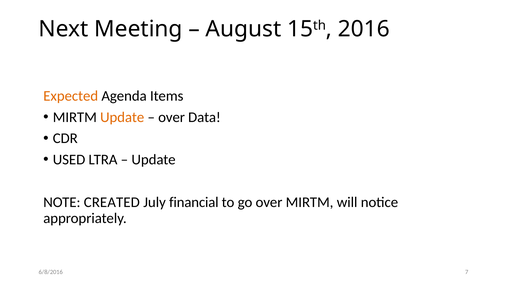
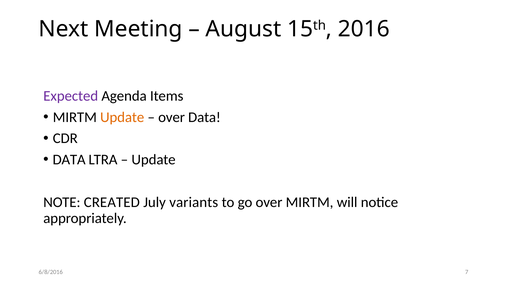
Expected colour: orange -> purple
USED at (69, 160): USED -> DATA
financial: financial -> variants
